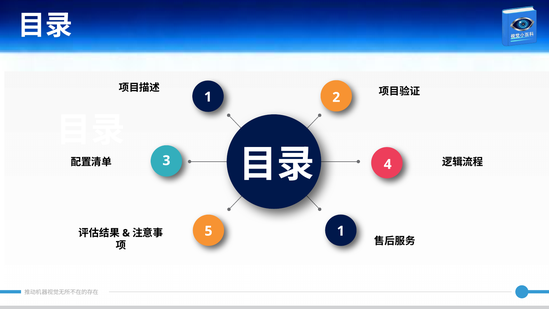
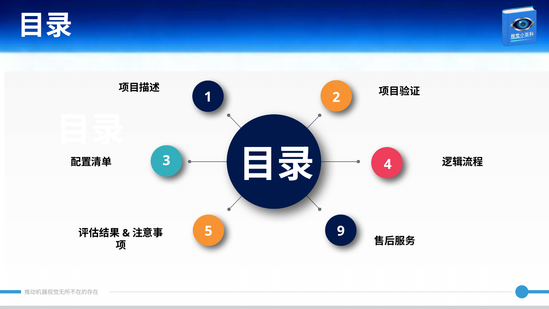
5 1: 1 -> 9
